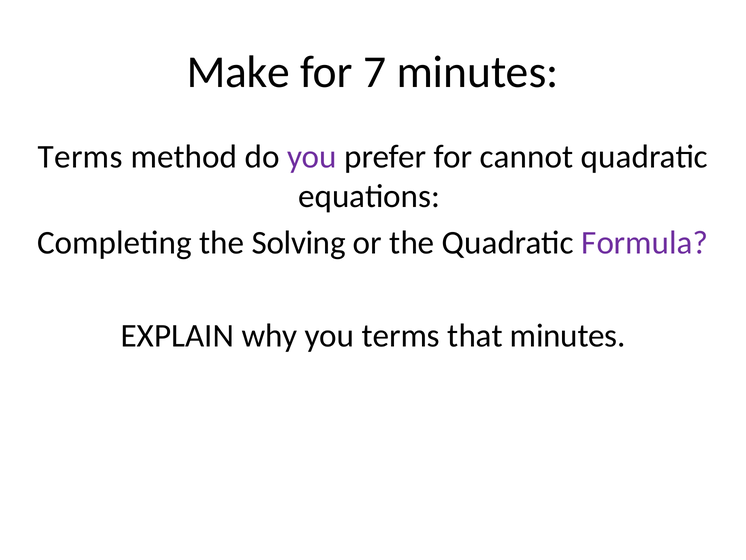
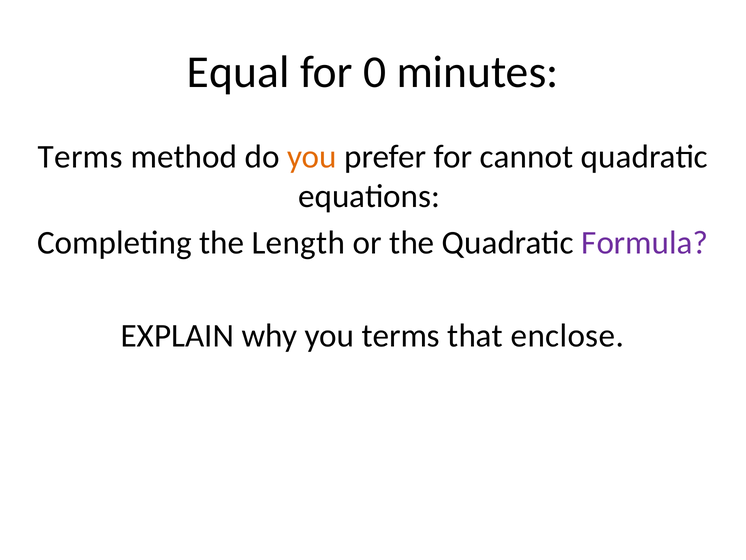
Make: Make -> Equal
7: 7 -> 0
you at (312, 156) colour: purple -> orange
Solving: Solving -> Length
that minutes: minutes -> enclose
